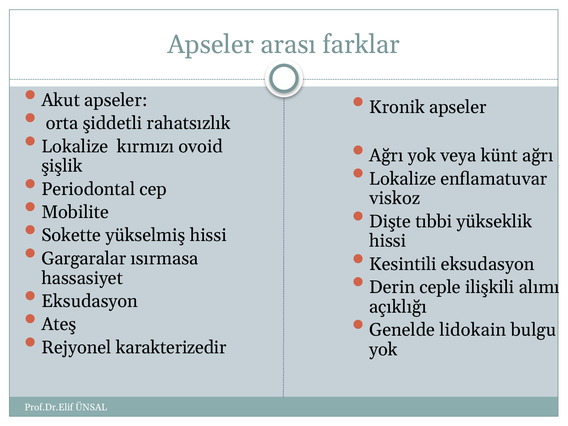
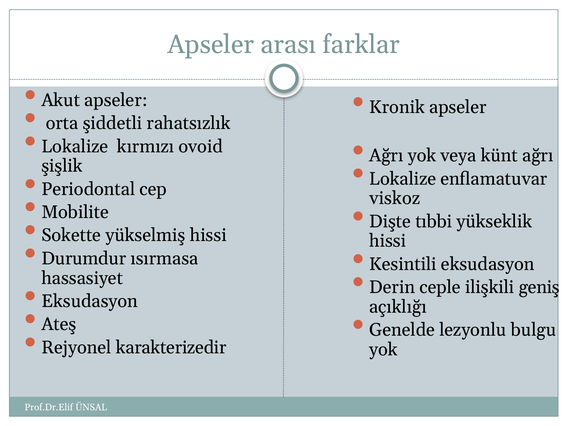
Gargaralar: Gargaralar -> Durumdur
alımı: alımı -> geniş
lidokain: lidokain -> lezyonlu
